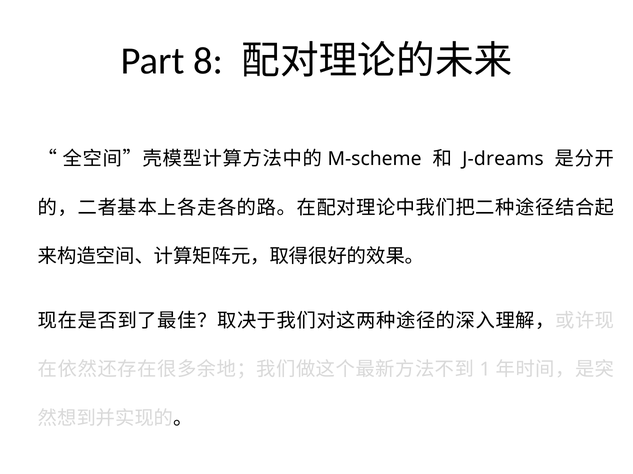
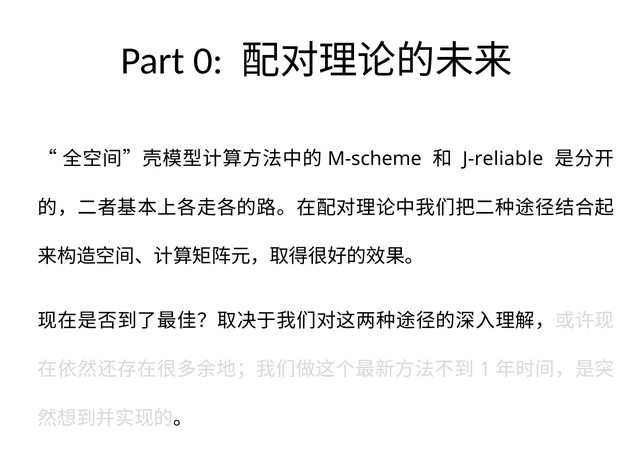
8: 8 -> 0
J-dreams: J-dreams -> J-reliable
